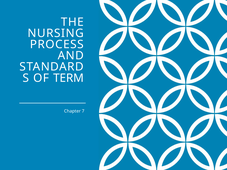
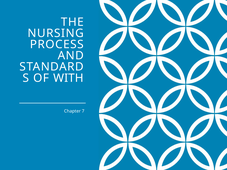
TERM: TERM -> WITH
